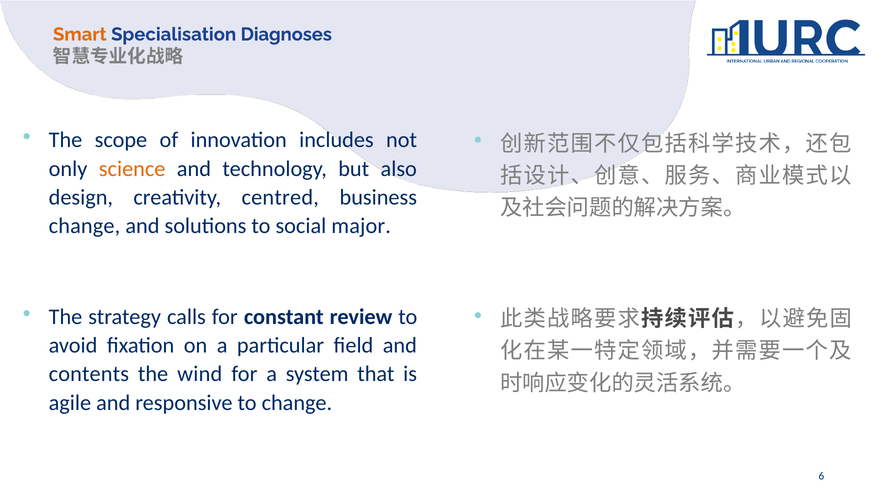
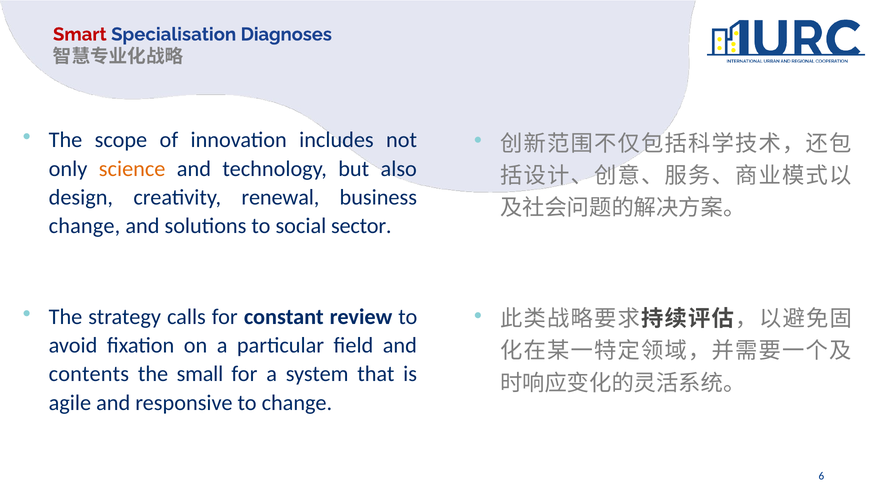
Smart colour: orange -> red
centred: centred -> renewal
major: major -> sector
wind: wind -> small
